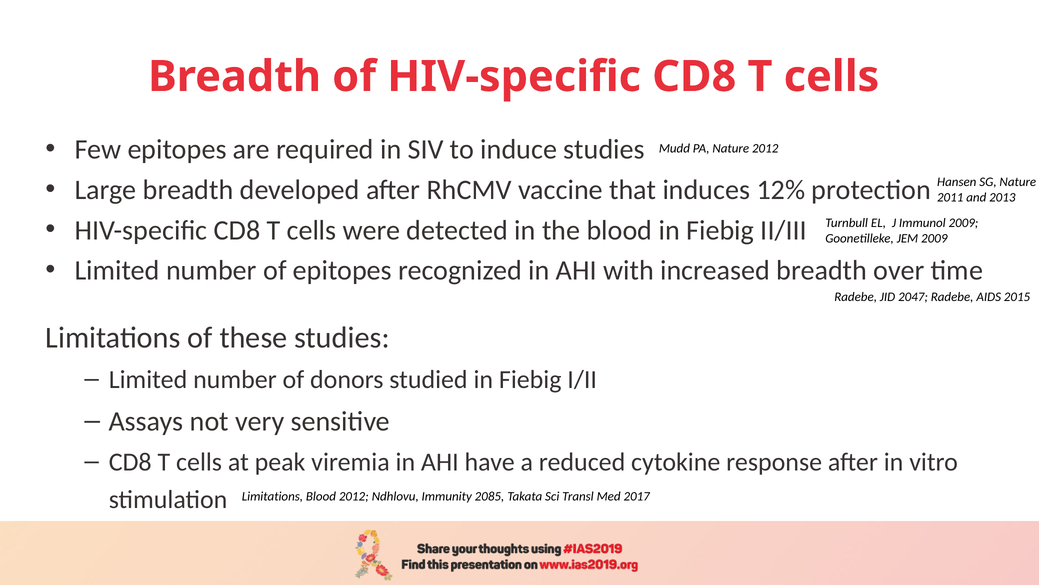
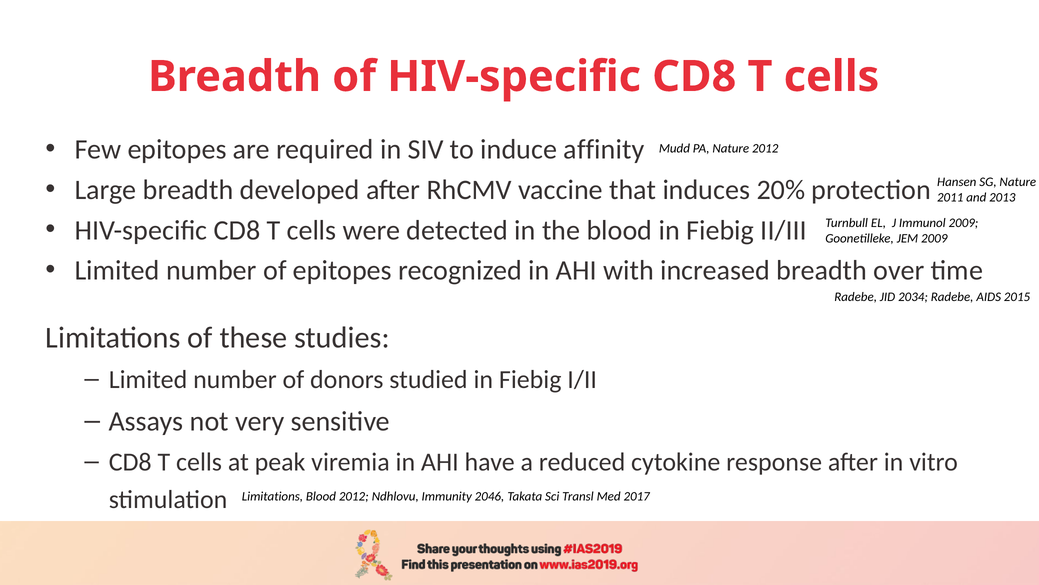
induce studies: studies -> affinity
12%: 12% -> 20%
2047: 2047 -> 2034
2085: 2085 -> 2046
